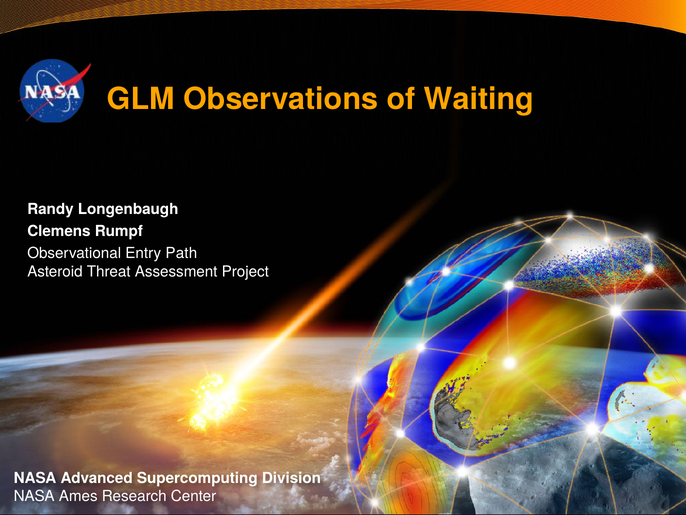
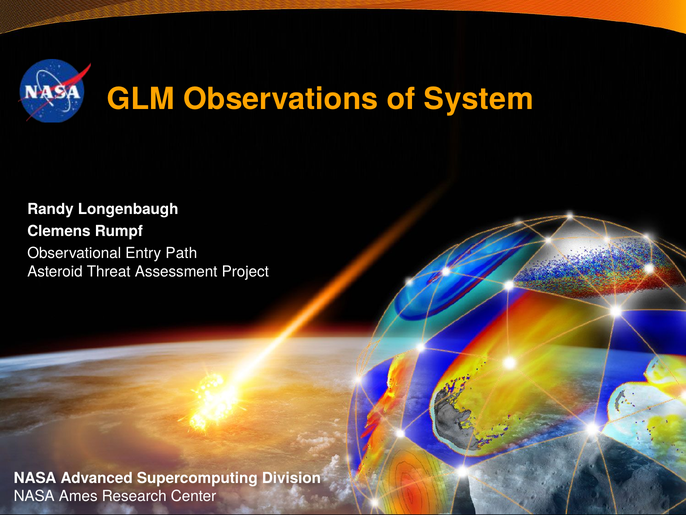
Waiting: Waiting -> System
